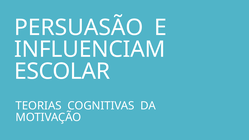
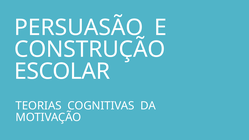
INFLUENCIAM: INFLUENCIAM -> CONSTRUÇÃO
